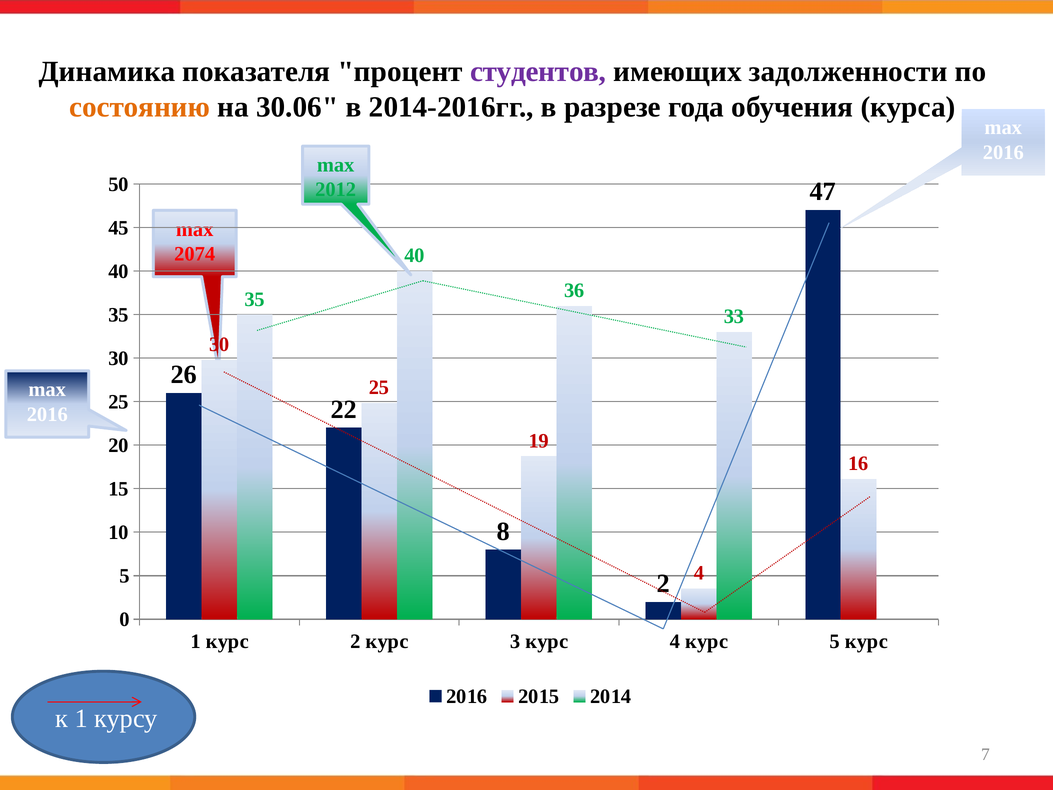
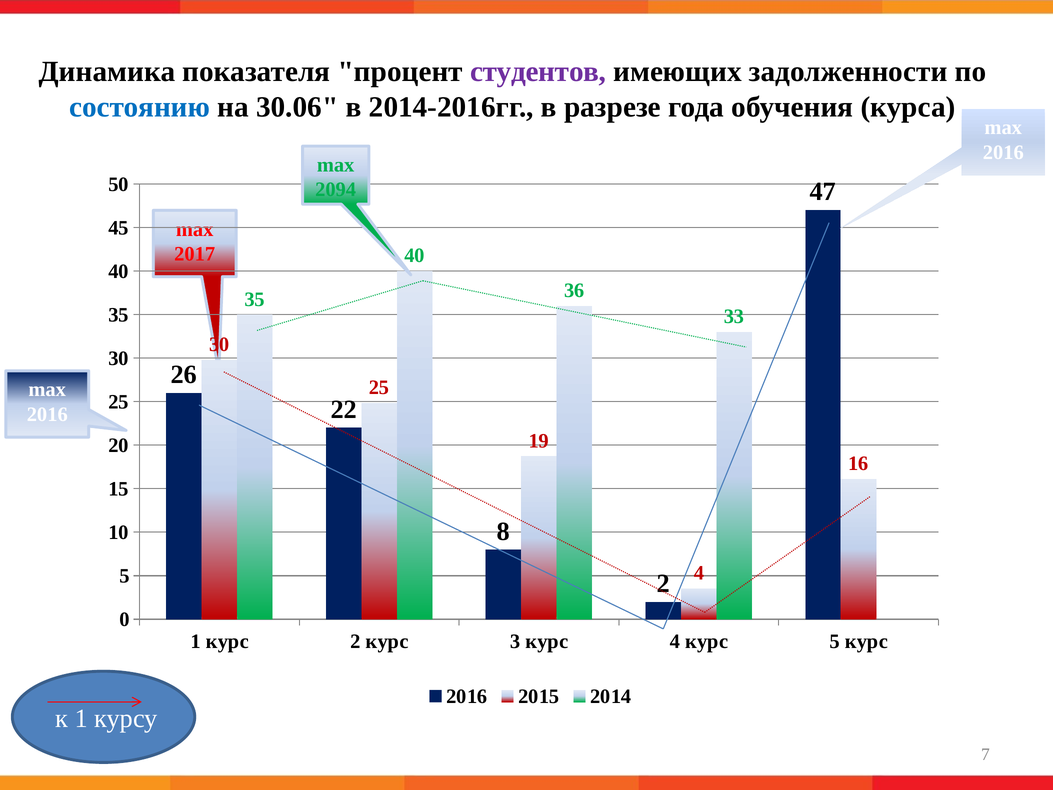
состоянию colour: orange -> blue
2012: 2012 -> 2094
2074: 2074 -> 2017
